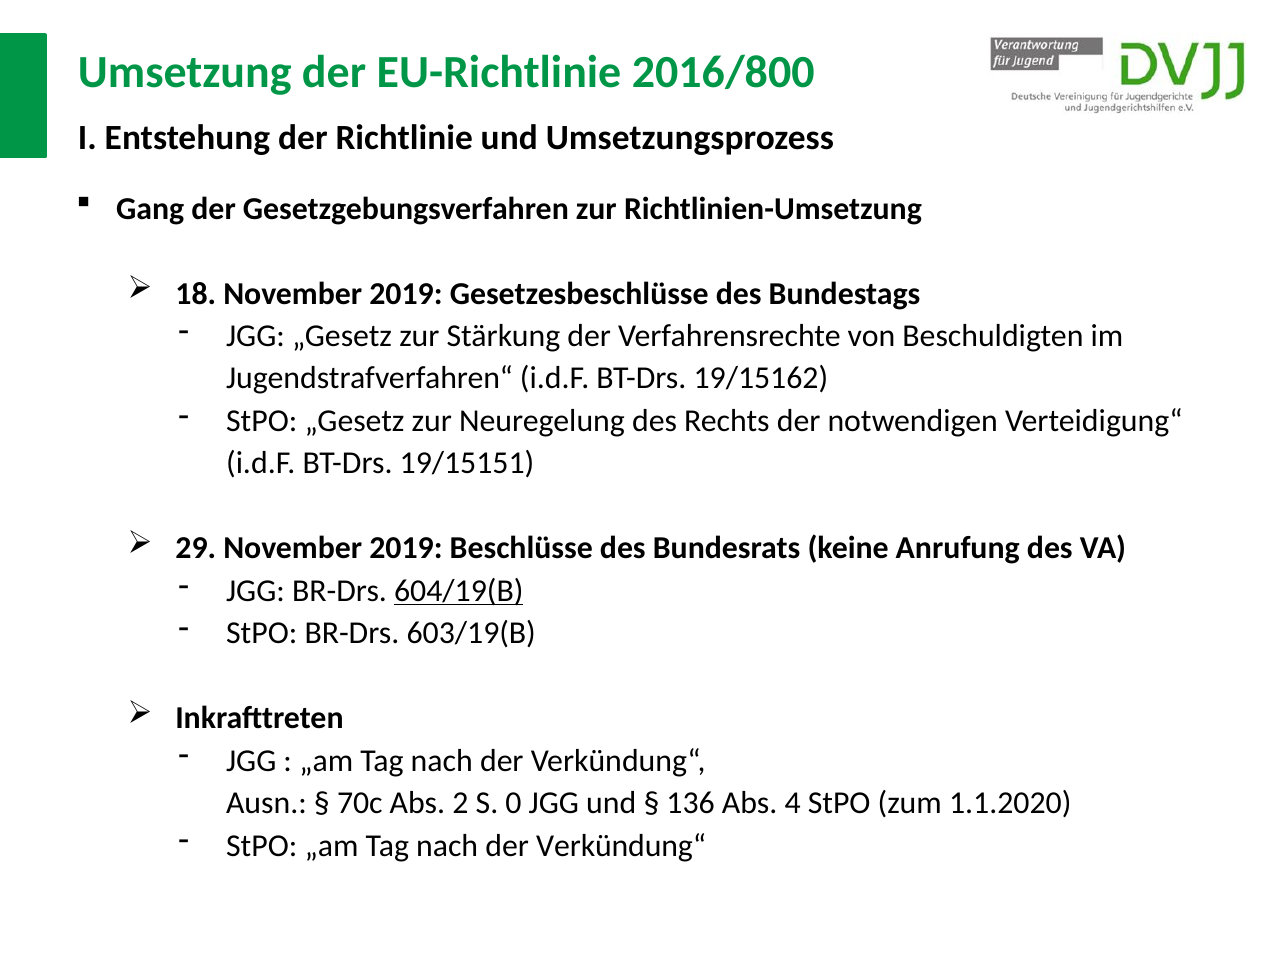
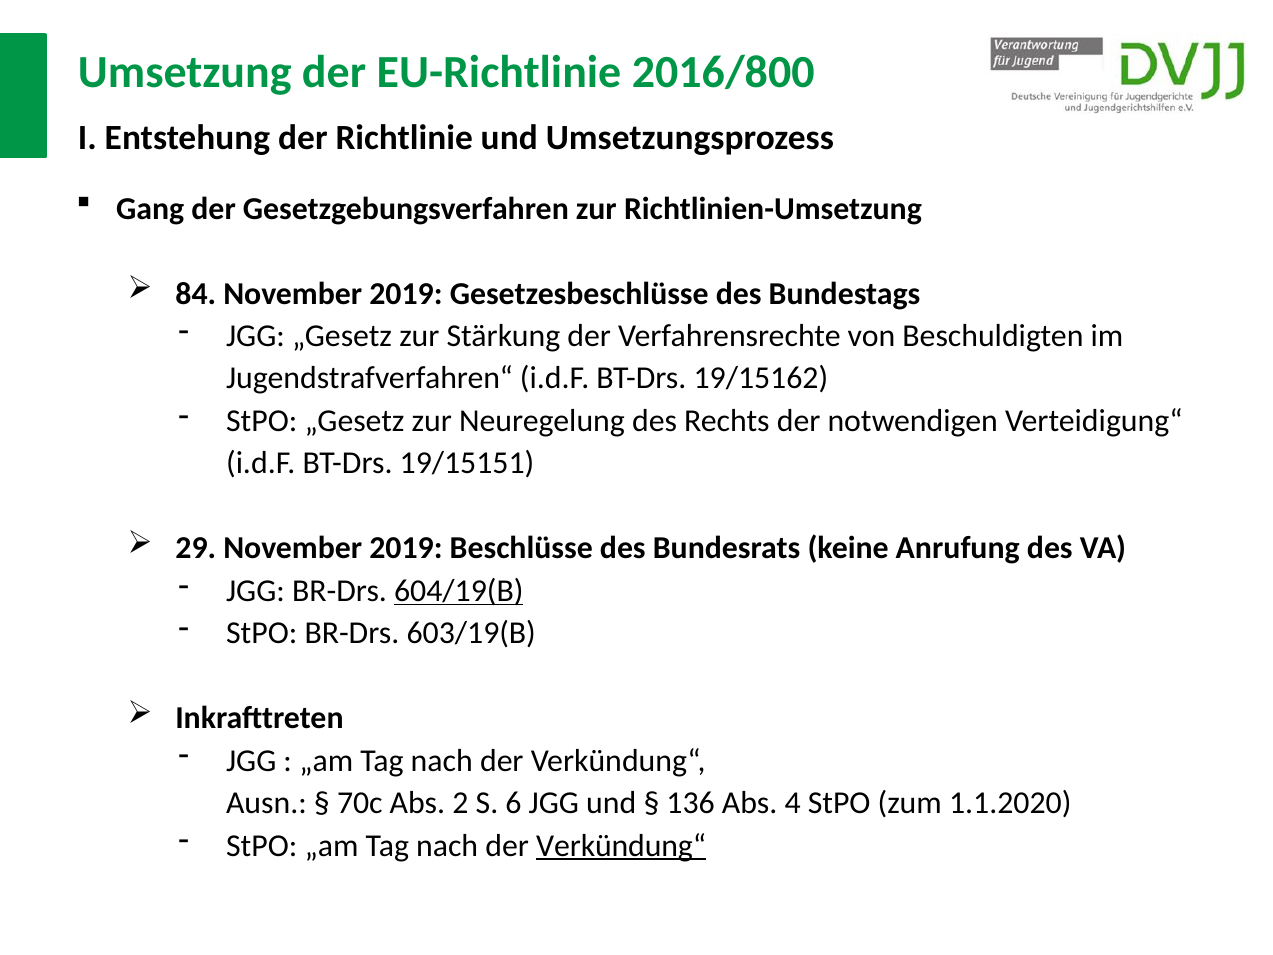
18: 18 -> 84
0: 0 -> 6
Verkündung“ at (621, 845) underline: none -> present
